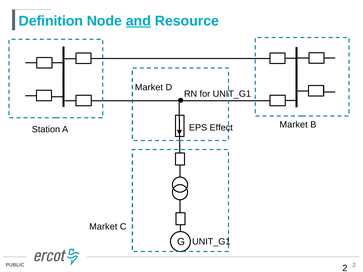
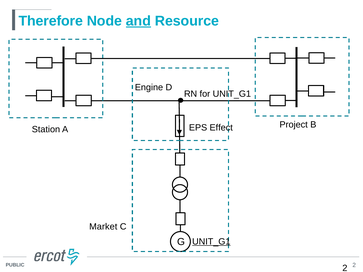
Definition: Definition -> Therefore
Market at (149, 87): Market -> Engine
Market at (294, 125): Market -> Project
UNIT_G1 at (211, 242) underline: none -> present
